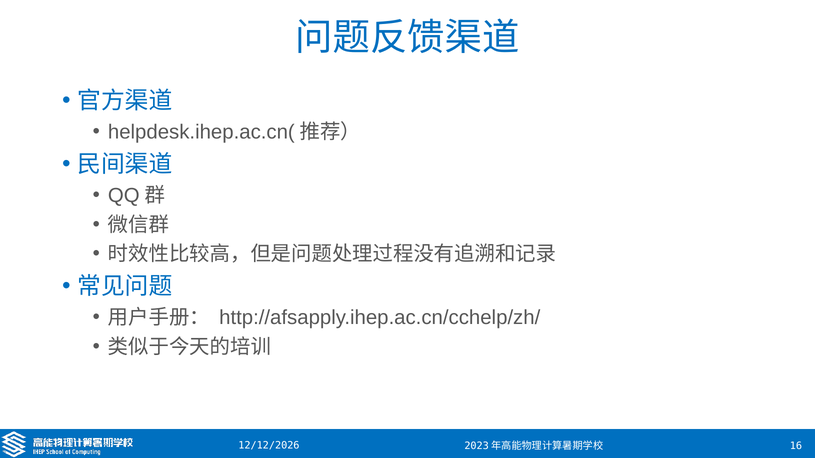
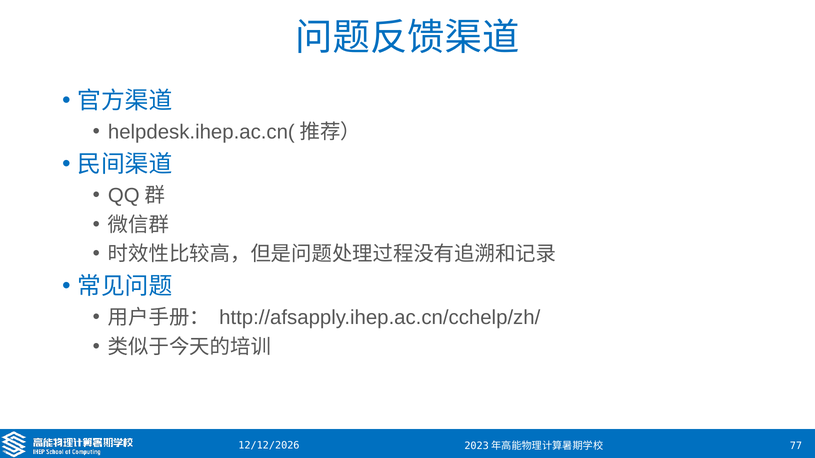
16: 16 -> 77
